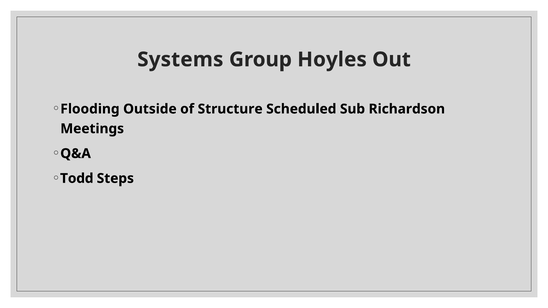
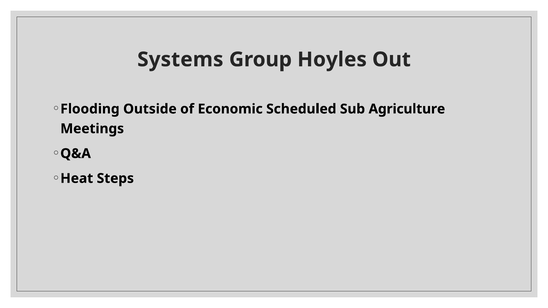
Structure: Structure -> Economic
Richardson: Richardson -> Agriculture
Todd: Todd -> Heat
